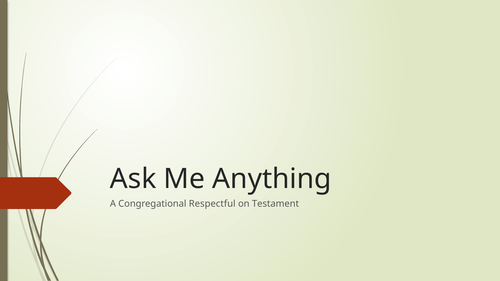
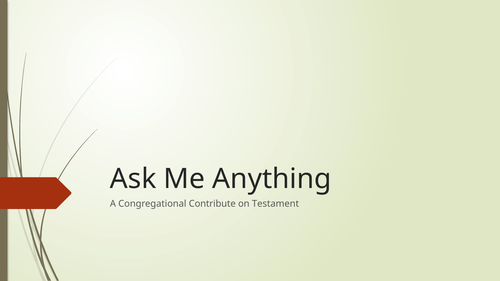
Respectful: Respectful -> Contribute
